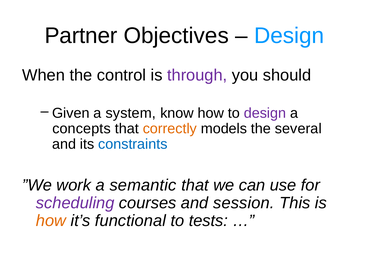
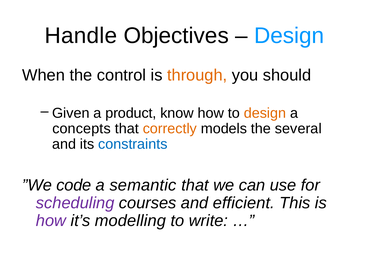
Partner: Partner -> Handle
through colour: purple -> orange
system: system -> product
design at (265, 113) colour: purple -> orange
work: work -> code
session: session -> efficient
how at (51, 220) colour: orange -> purple
functional: functional -> modelling
tests: tests -> write
